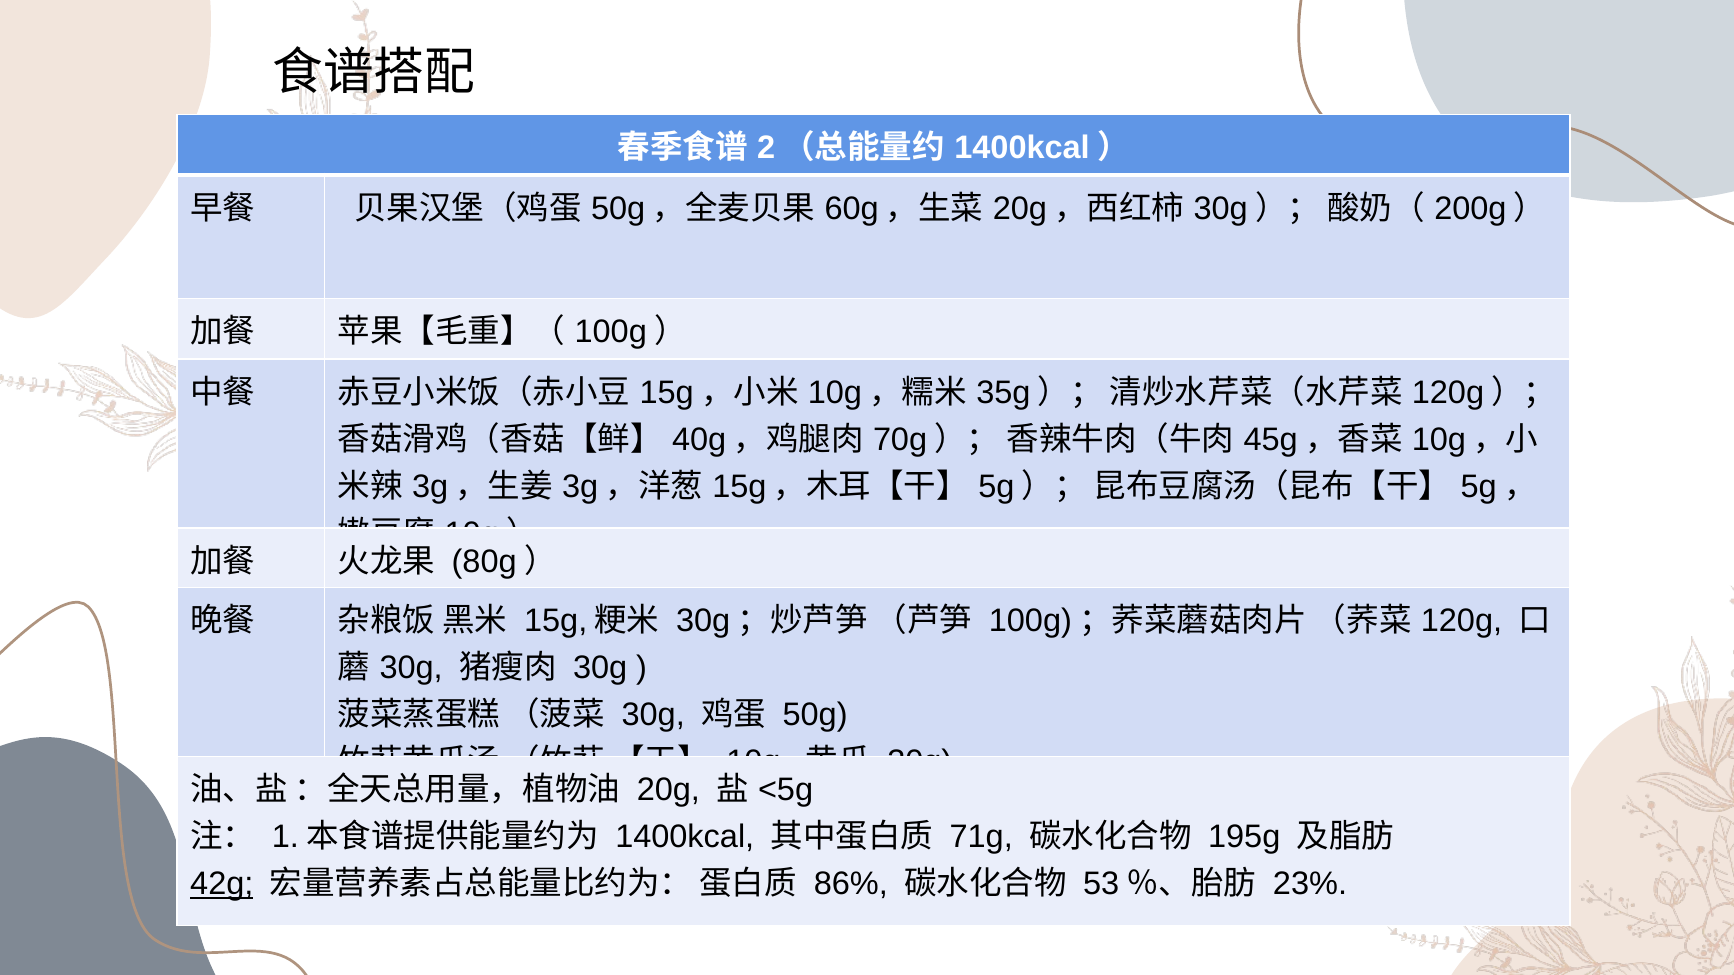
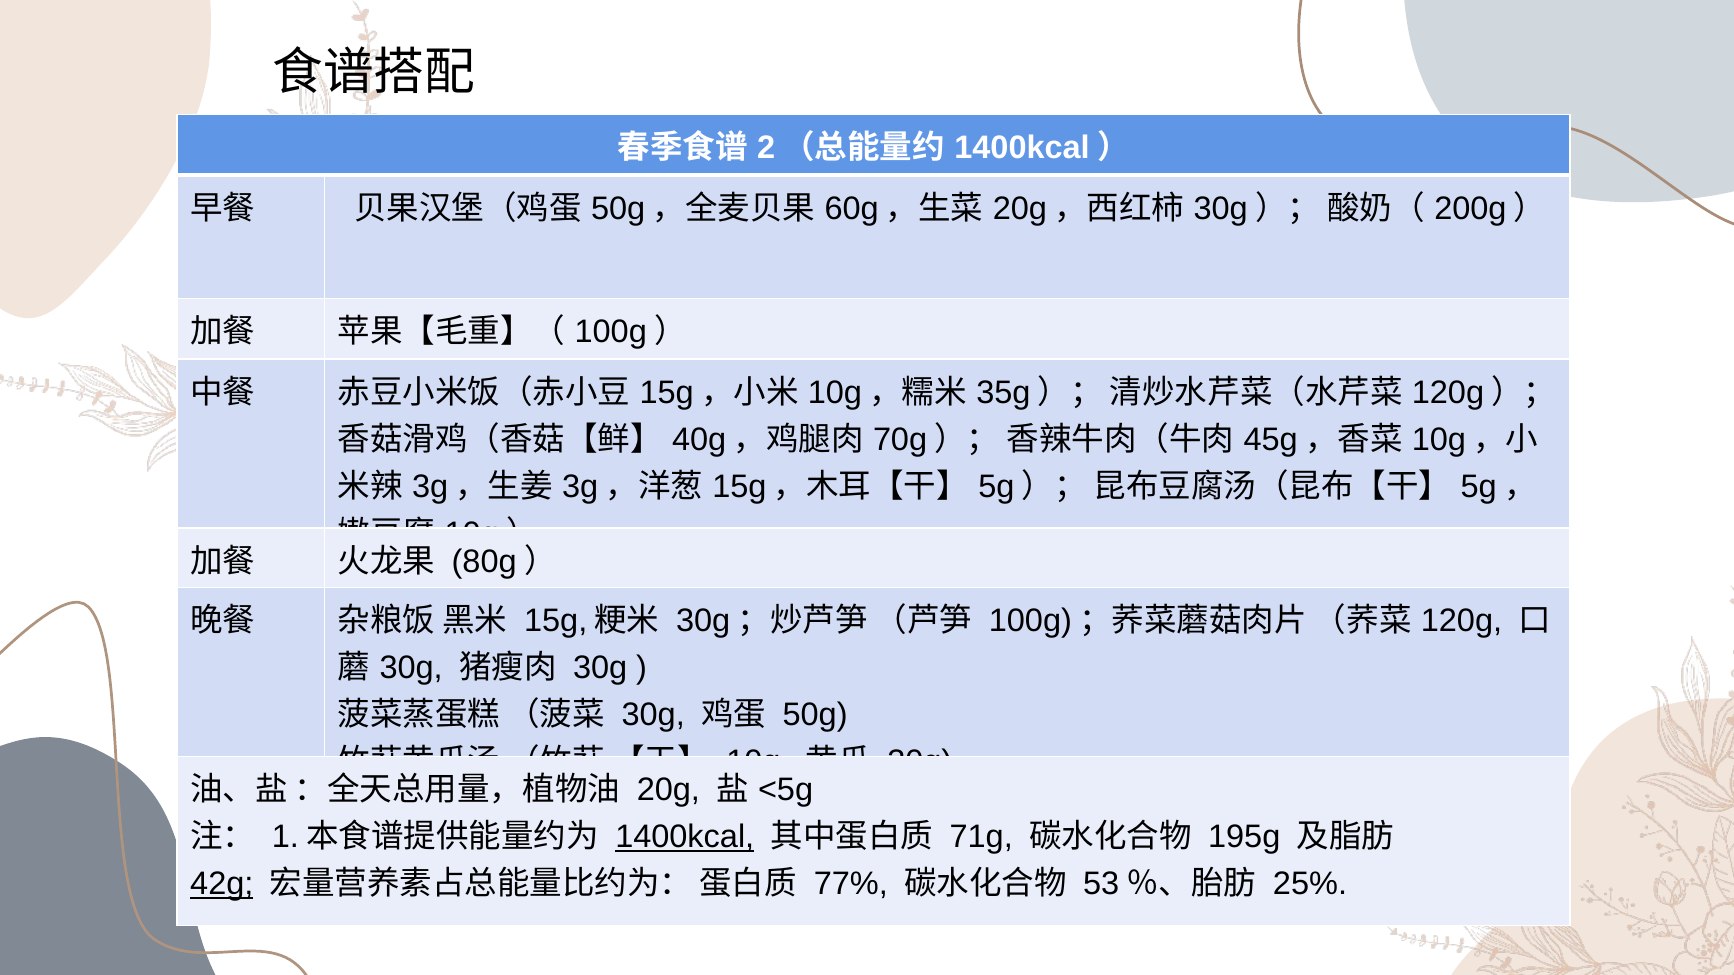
1400kcal underline: none -> present
86%: 86% -> 77%
23%: 23% -> 25%
